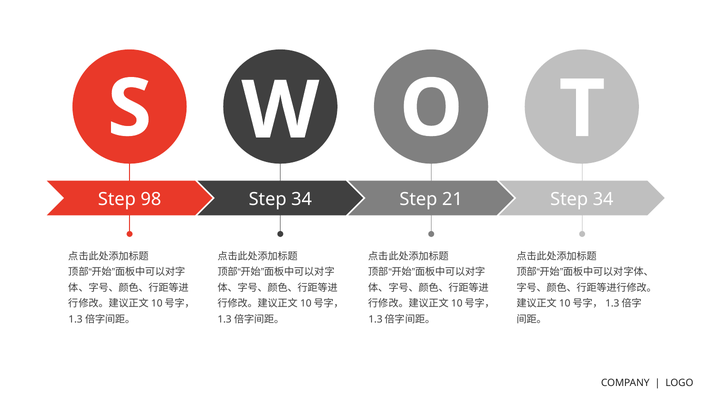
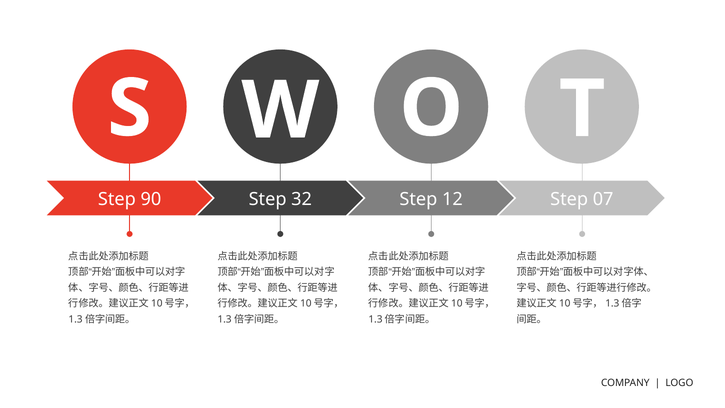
98: 98 -> 90
34 at (302, 199): 34 -> 32
21: 21 -> 12
34 at (603, 199): 34 -> 07
